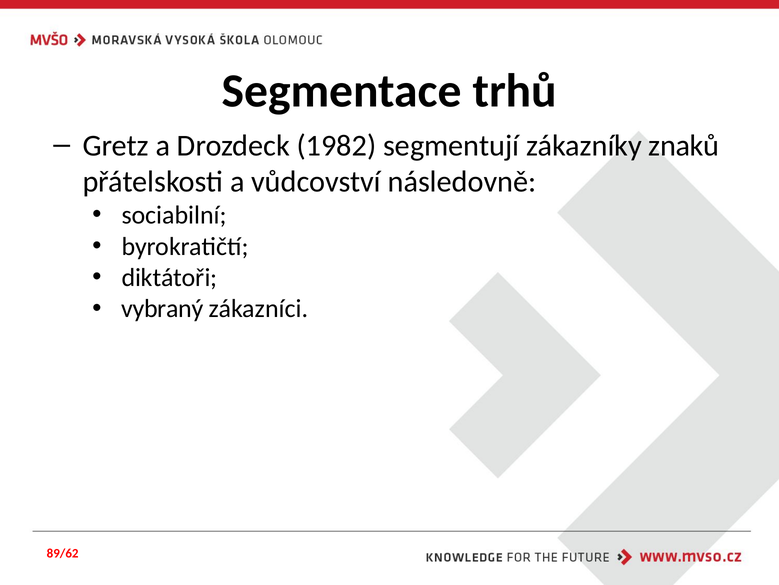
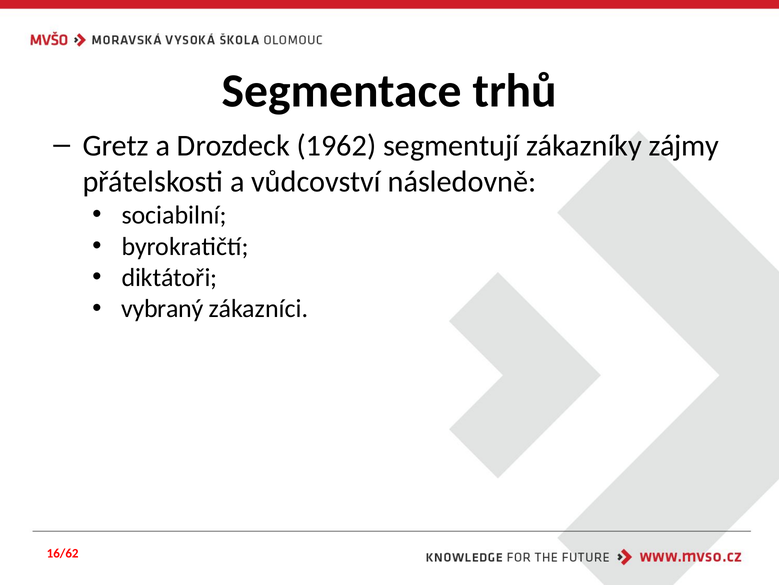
1982: 1982 -> 1962
znaků: znaků -> zájmy
89/62: 89/62 -> 16/62
